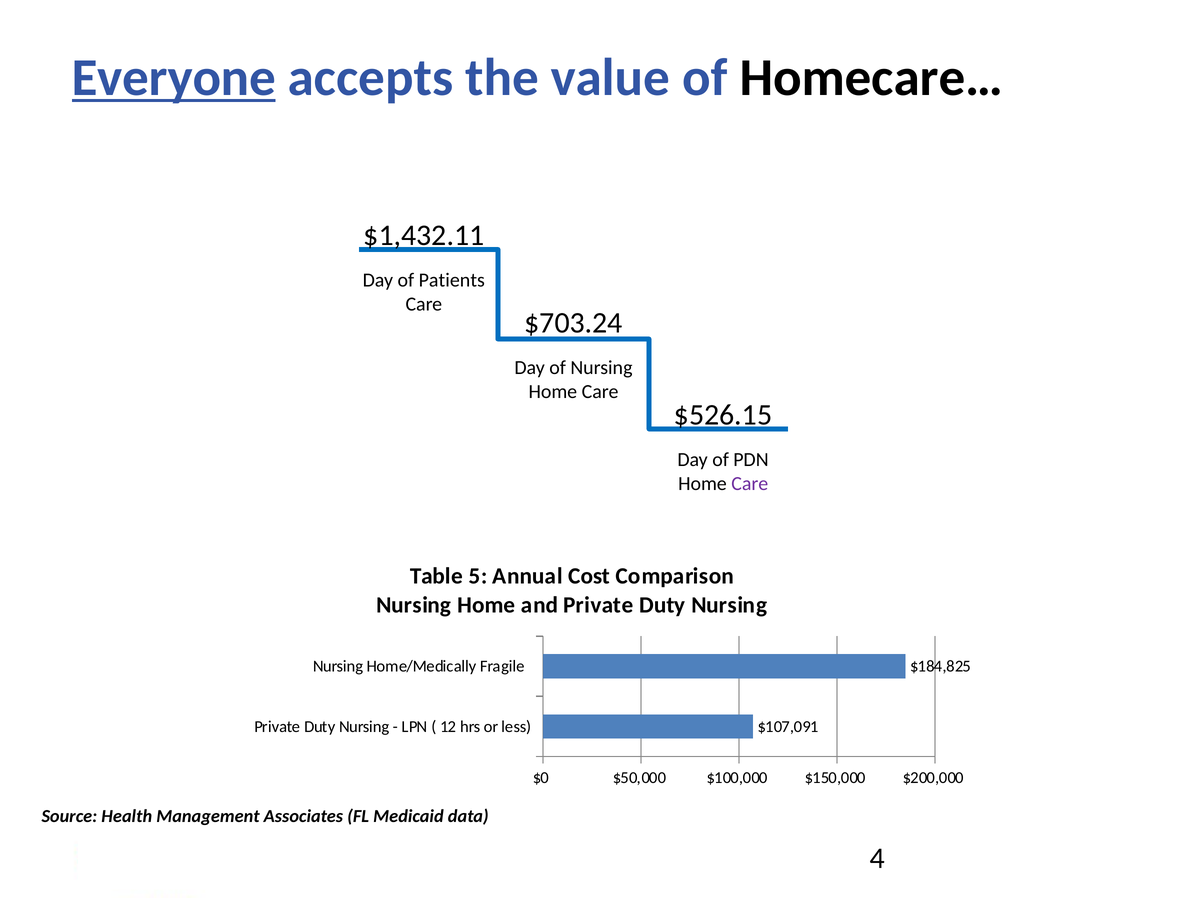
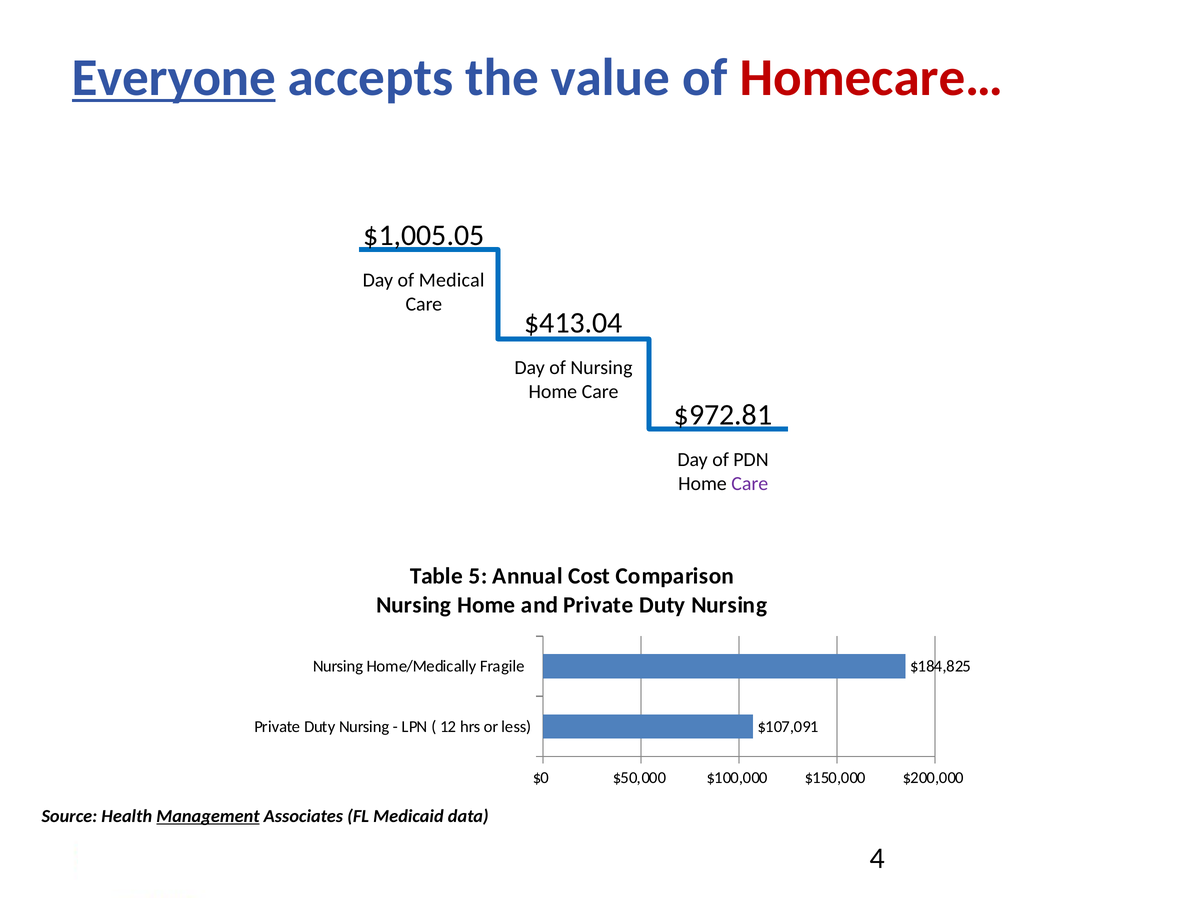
Homecare… colour: black -> red
$1,432.11: $1,432.11 -> $1,005.05
Patients: Patients -> Medical
$703.24: $703.24 -> $413.04
$526.15: $526.15 -> $972.81
Management underline: none -> present
